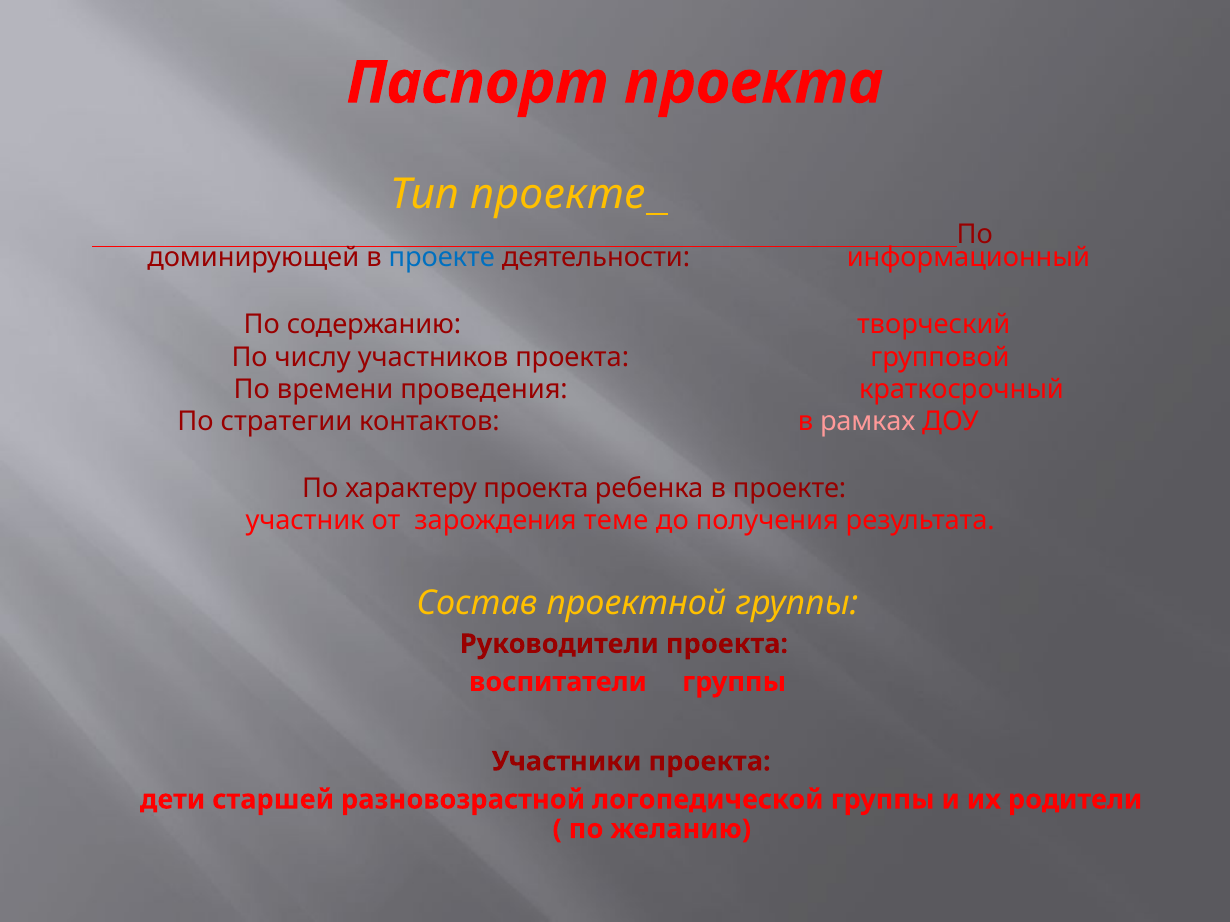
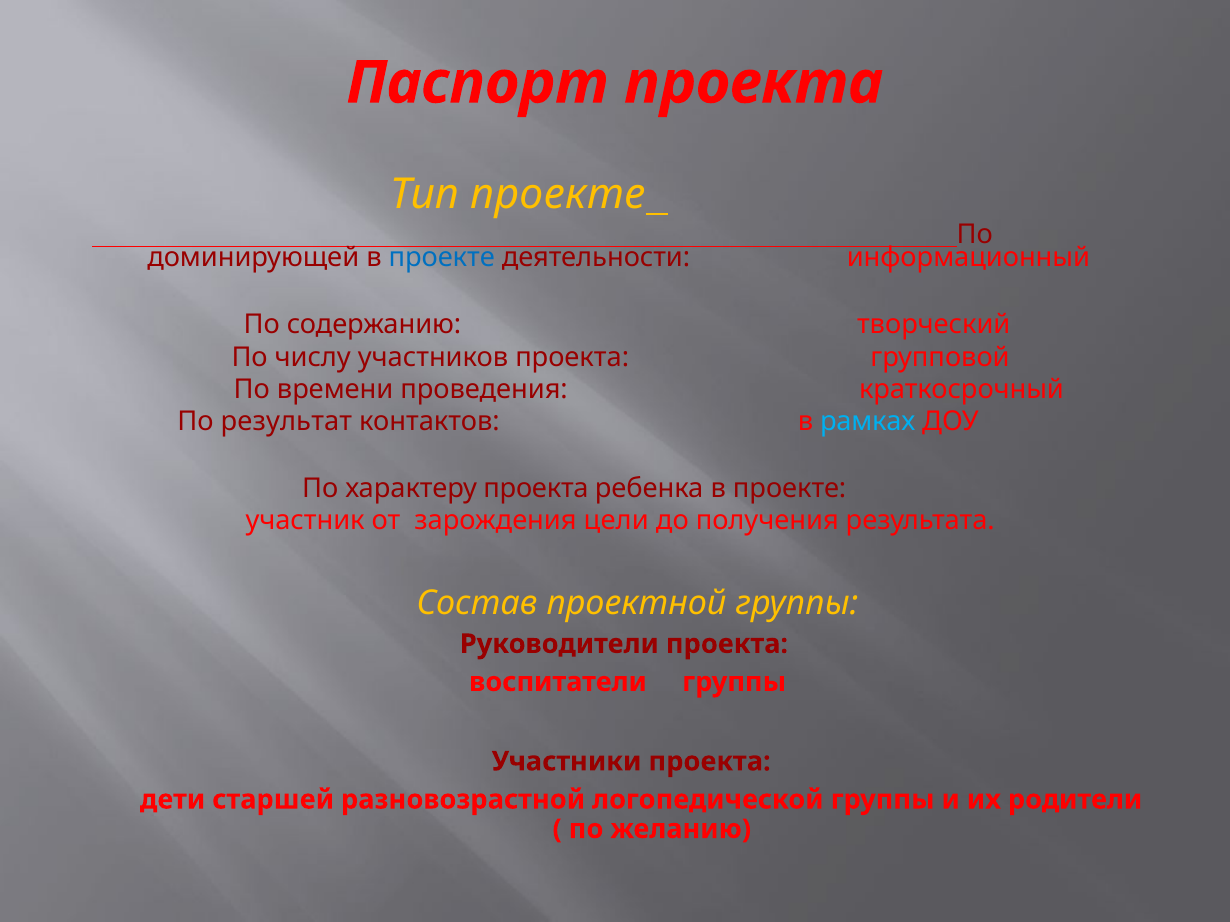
стратегии: стратегии -> результат
рамках colour: pink -> light blue
теме: теме -> цели
